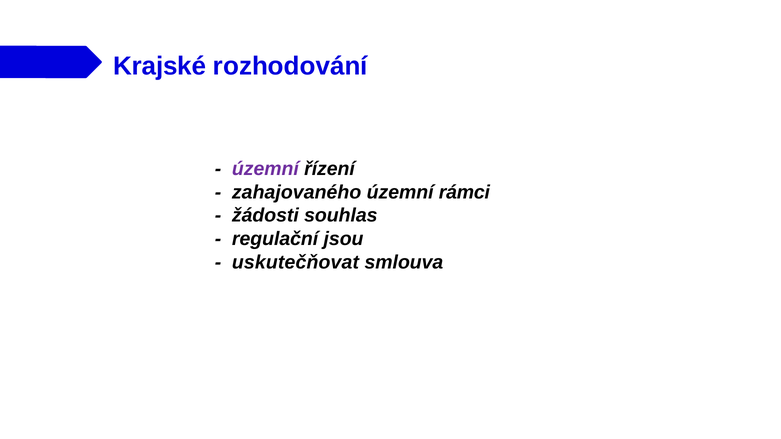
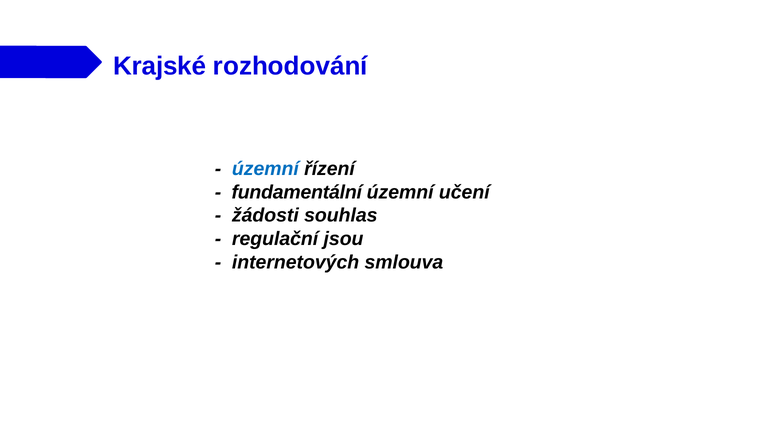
územní at (265, 169) colour: purple -> blue
zahajovaného: zahajovaného -> fundamentální
rámci: rámci -> učení
uskutečňovat: uskutečňovat -> internetových
